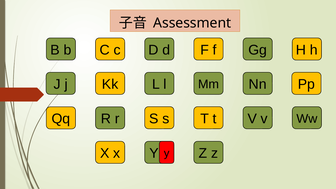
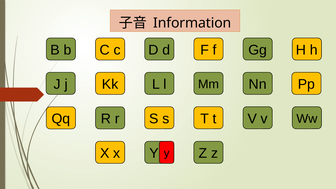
Assessment: Assessment -> Information
